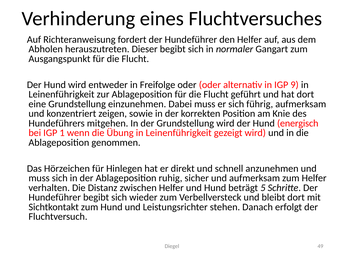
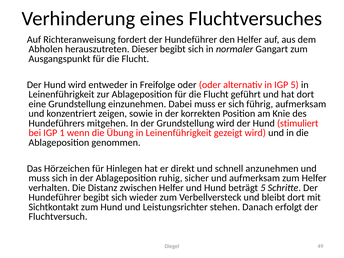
IGP 9: 9 -> 5
energisch: energisch -> stimuliert
